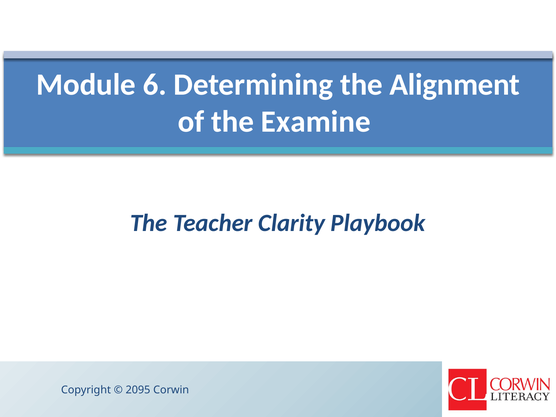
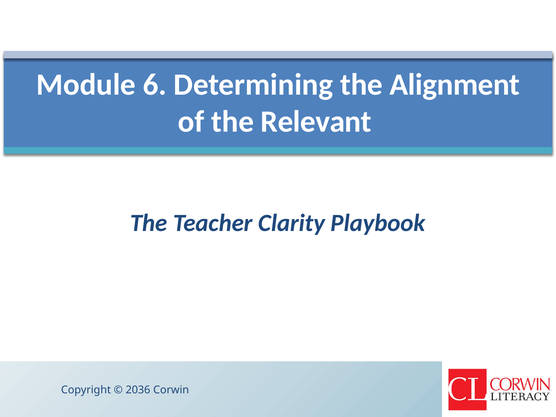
Examine: Examine -> Relevant
2095: 2095 -> 2036
